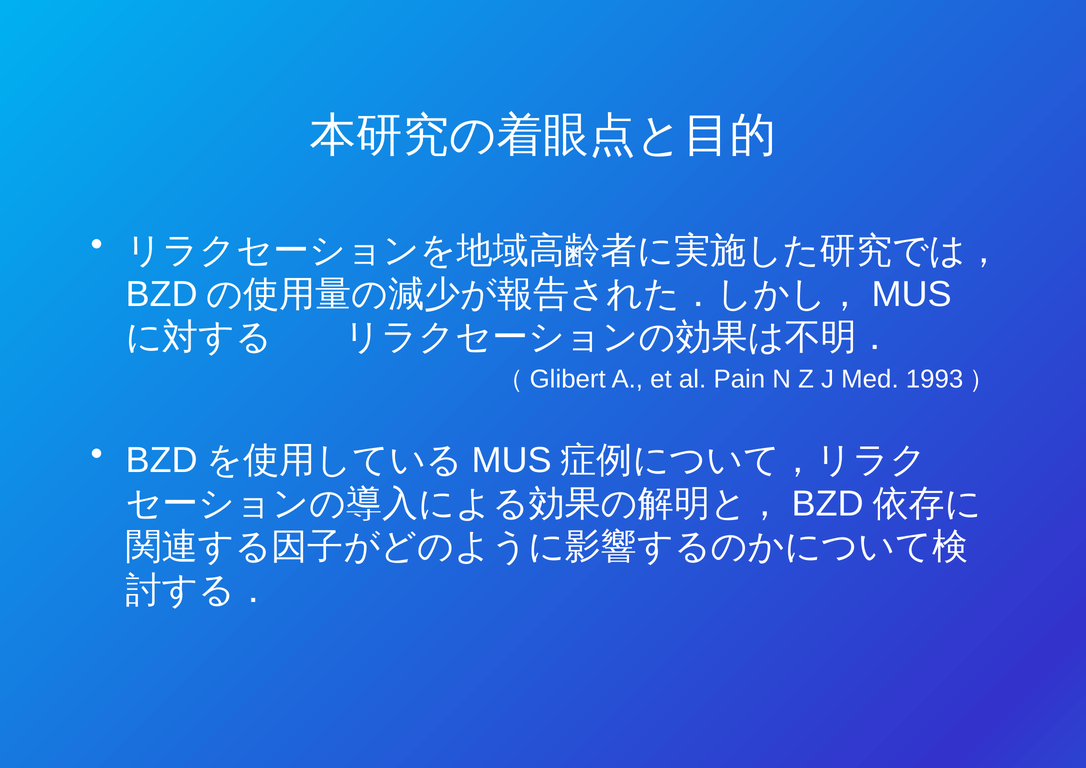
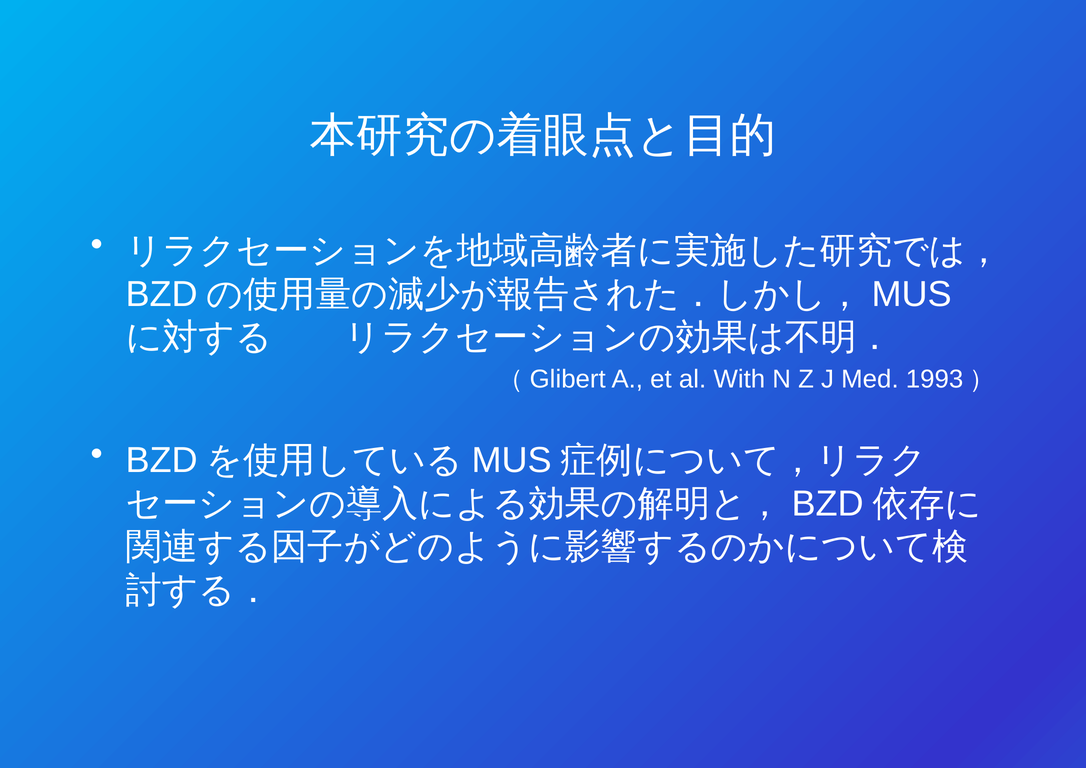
Pain: Pain -> With
